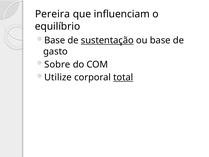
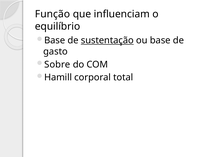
Pereira: Pereira -> Função
Utilize: Utilize -> Hamill
total underline: present -> none
